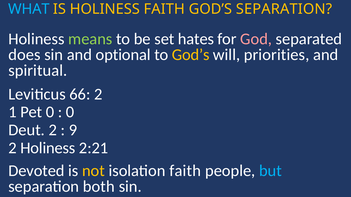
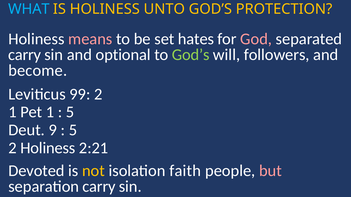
HOLINESS FAITH: FAITH -> UNTO
GOD’S SEPARATION: SEPARATION -> PROTECTION
means colour: light green -> pink
does at (24, 55): does -> carry
God’s at (191, 55) colour: yellow -> light green
priorities: priorities -> followers
spiritual: spiritual -> become
66: 66 -> 99
Pet 0: 0 -> 1
0 at (70, 112): 0 -> 5
Deut 2: 2 -> 9
9 at (73, 130): 9 -> 5
but colour: light blue -> pink
separation both: both -> carry
